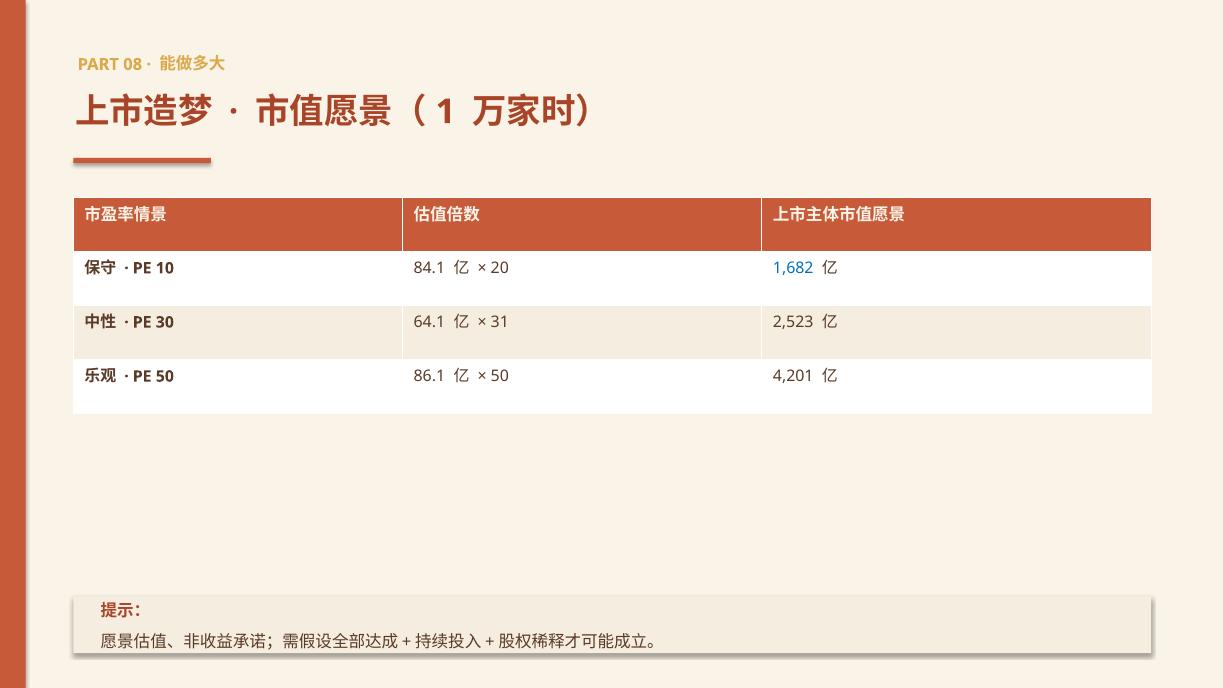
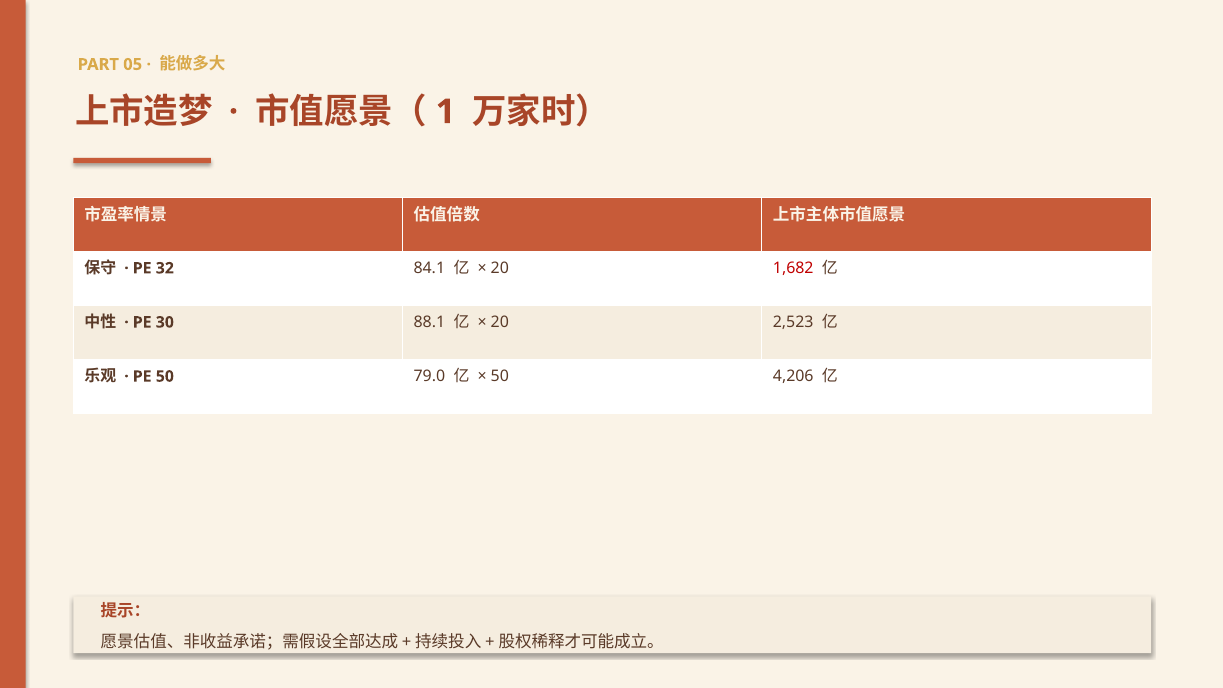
08: 08 -> 05
10: 10 -> 32
1,682 colour: blue -> red
64.1: 64.1 -> 88.1
31 at (500, 322): 31 -> 20
86.1: 86.1 -> 79.0
4,201: 4,201 -> 4,206
